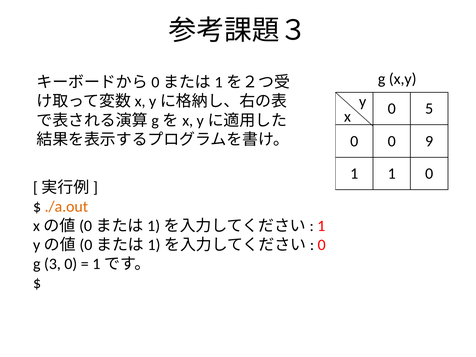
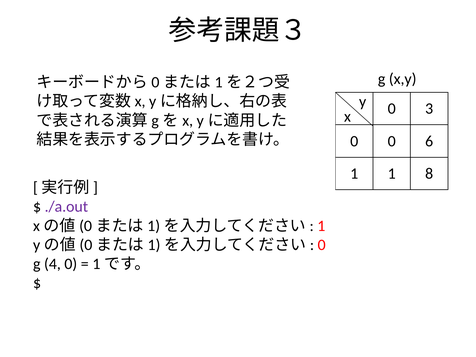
5: 5 -> 3
9: 9 -> 6
1 0: 0 -> 8
./a.out colour: orange -> purple
3: 3 -> 4
